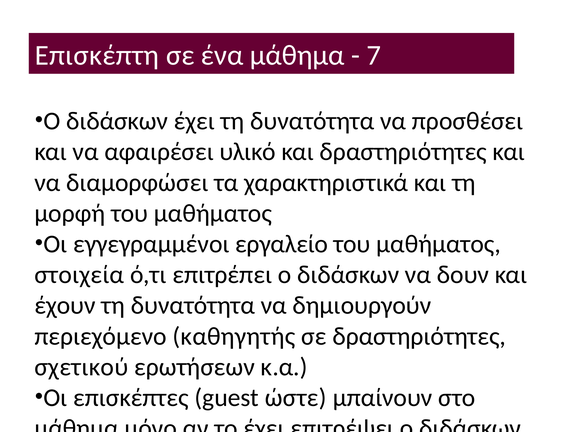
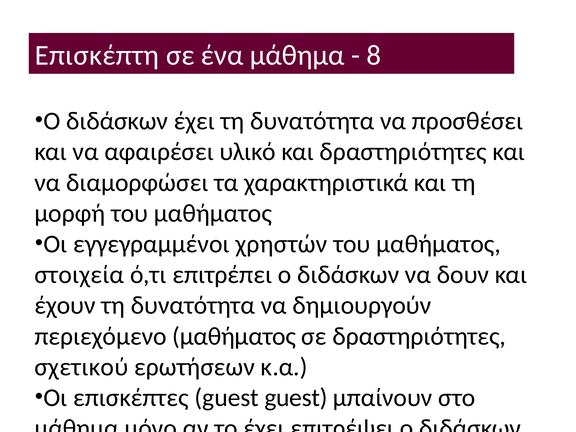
7: 7 -> 8
εργαλείο: εργαλείο -> χρηστών
περιεχόμενο καθηγητής: καθηγητής -> μαθήματος
guest ώστε: ώστε -> guest
